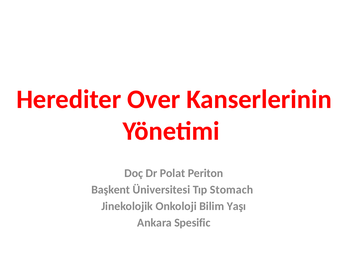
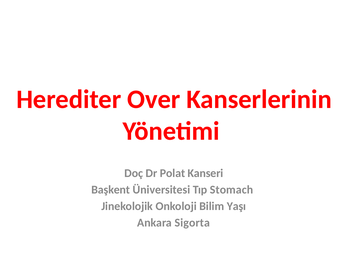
Periton: Periton -> Kanseri
Spesific: Spesific -> Sigorta
